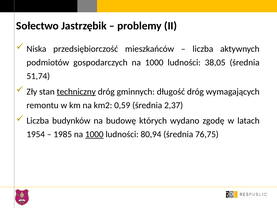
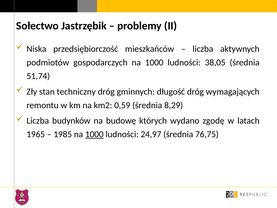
techniczny underline: present -> none
2,37: 2,37 -> 8,29
1954: 1954 -> 1965
80,94: 80,94 -> 24,97
